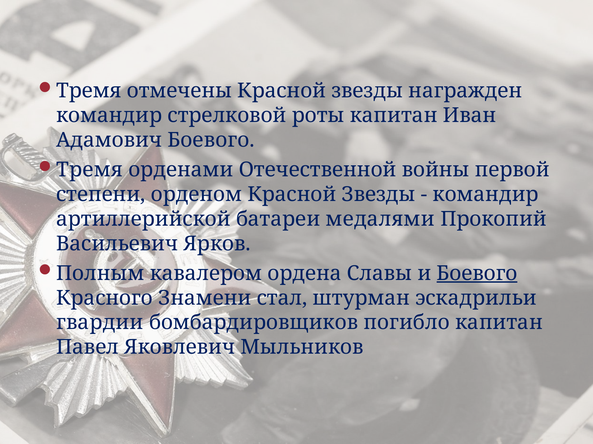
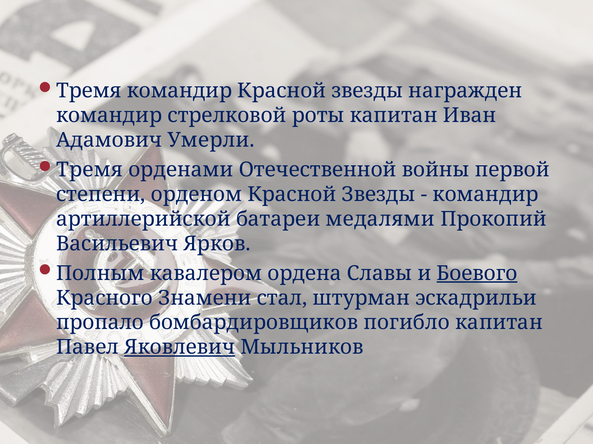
Тремя отмечены: отмечены -> командир
Адамович Боевого: Боевого -> Умерли
гвардии: гвардии -> пропало
Яковлевич underline: none -> present
